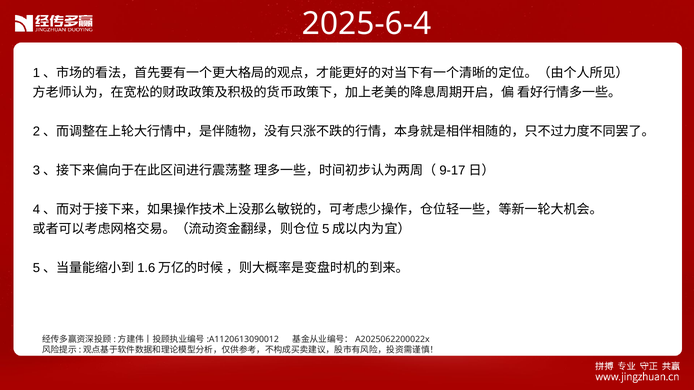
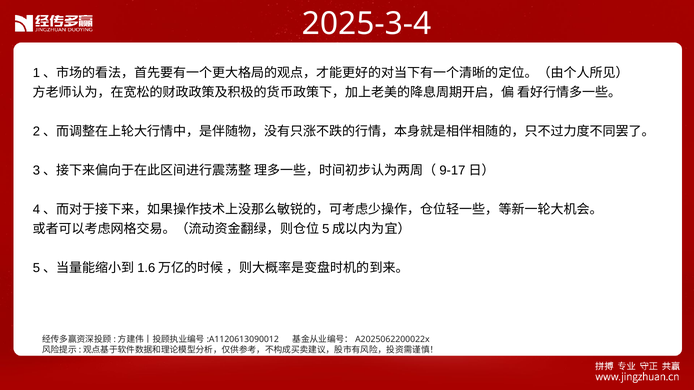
2025-6-4: 2025-6-4 -> 2025-3-4
